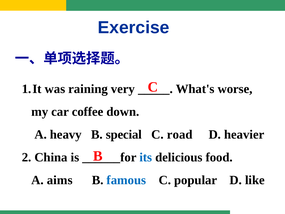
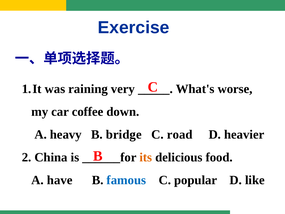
special: special -> bridge
its colour: blue -> orange
aims: aims -> have
